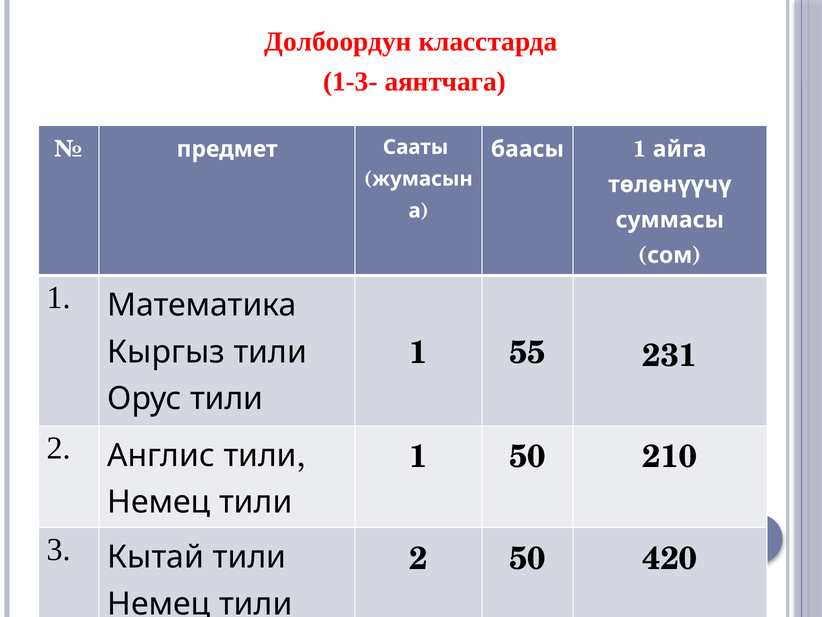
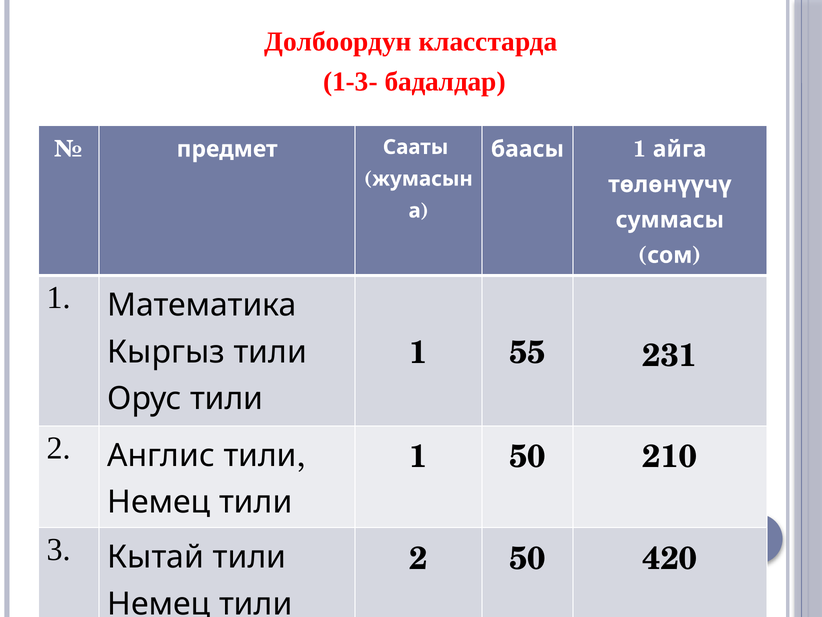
аянтчага: аянтчага -> бадалдар
